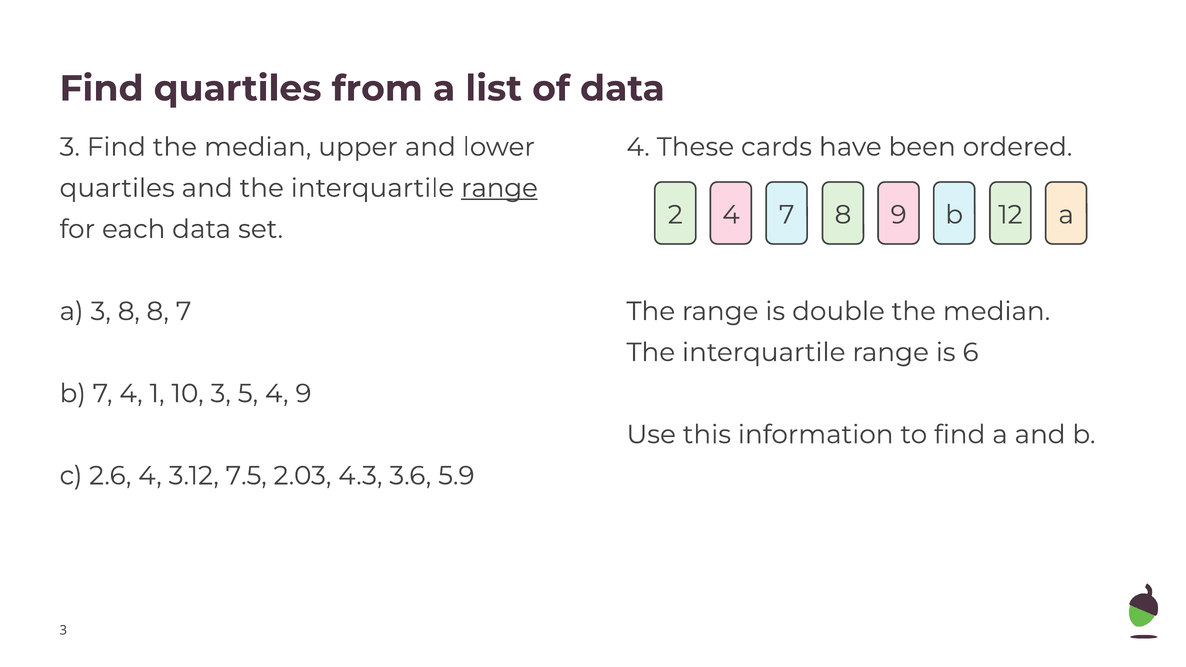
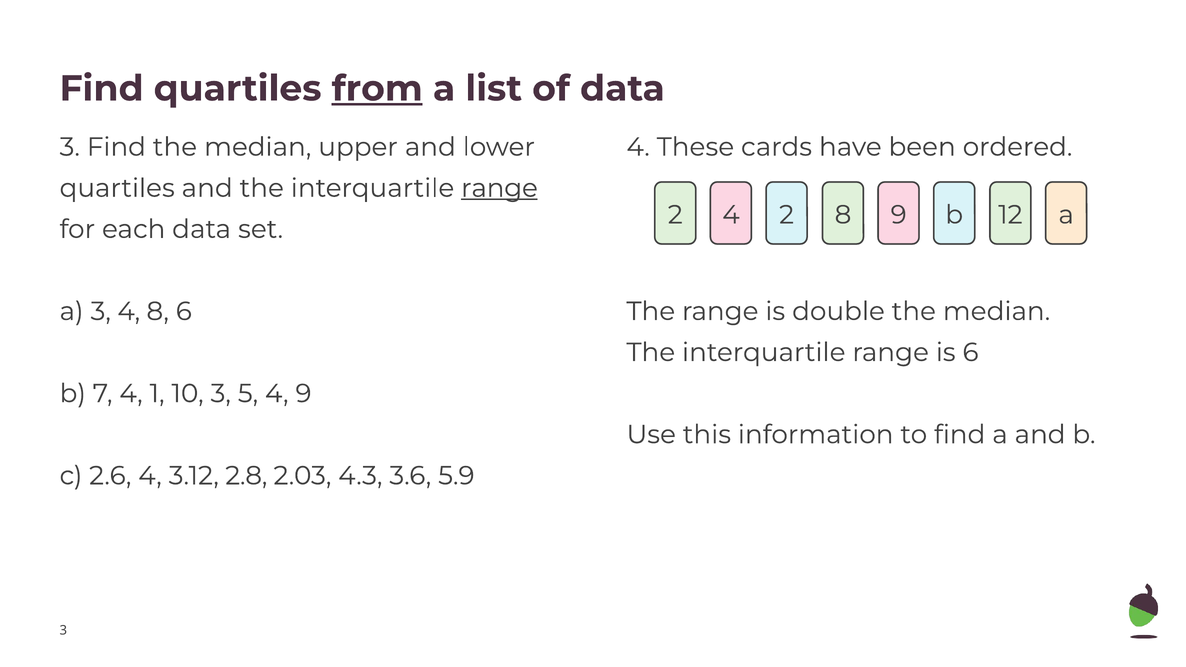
from underline: none -> present
4 7: 7 -> 2
a 3 8: 8 -> 4
8 7: 7 -> 6
7.5: 7.5 -> 2.8
